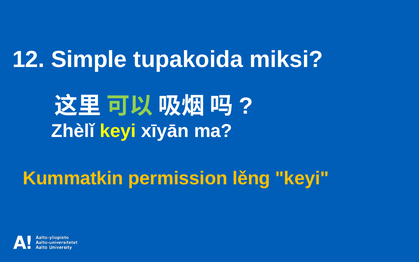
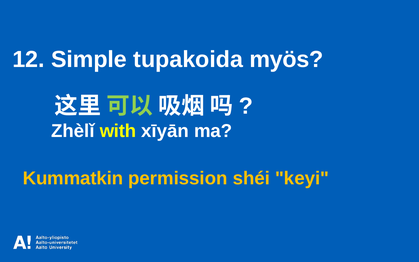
miksi: miksi -> myös
Zhèlǐ keyi: keyi -> with
lěng: lěng -> shéi
